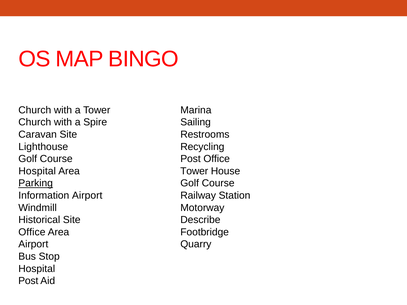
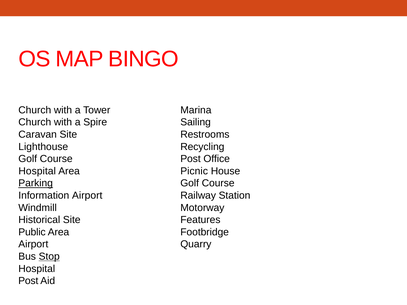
Tower at (194, 171): Tower -> Picnic
Describe: Describe -> Features
Office at (32, 232): Office -> Public
Stop underline: none -> present
